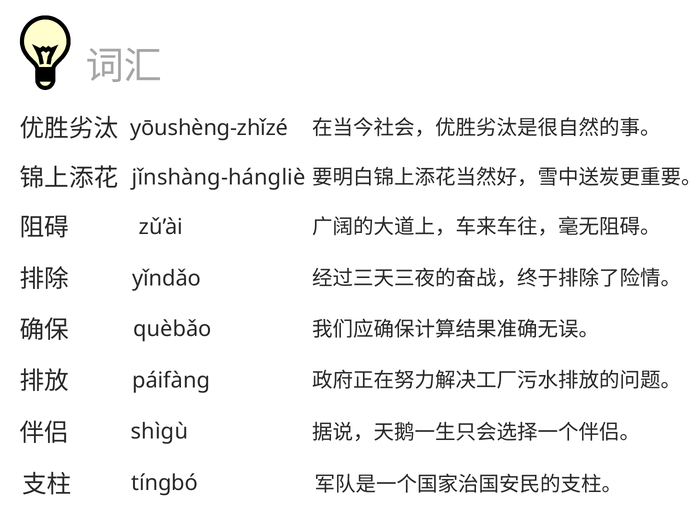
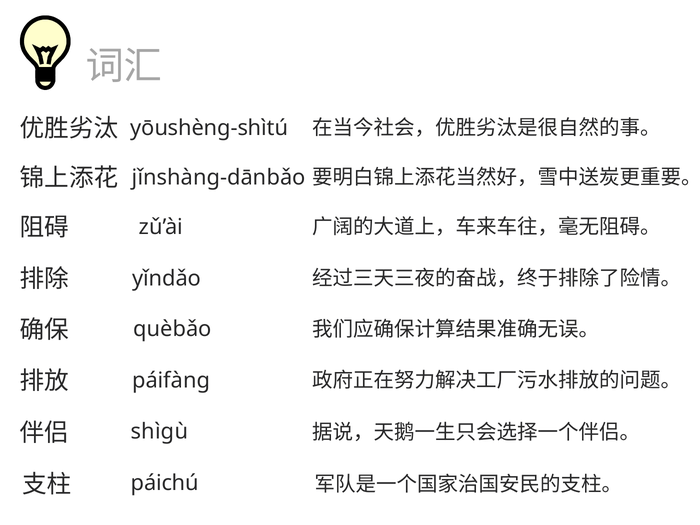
yōushèng-zhǐzé: yōushèng-zhǐzé -> yōushèng-shìtú
jǐnshàng-hángliè: jǐnshàng-hángliè -> jǐnshàng-dānbǎo
tíngbó: tíngbó -> páichú
